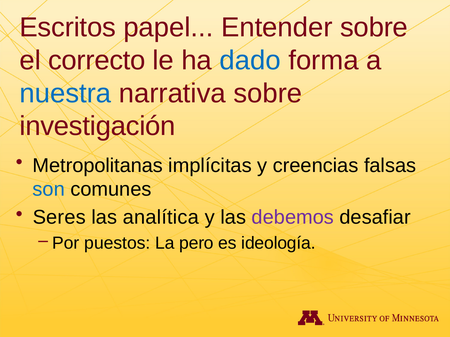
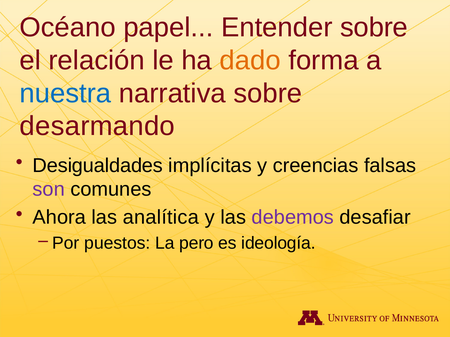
Escritos: Escritos -> Océano
correcto: correcto -> relación
dado colour: blue -> orange
investigación: investigación -> desarmando
Metropolitanas: Metropolitanas -> Desigualdades
son colour: blue -> purple
Seres: Seres -> Ahora
